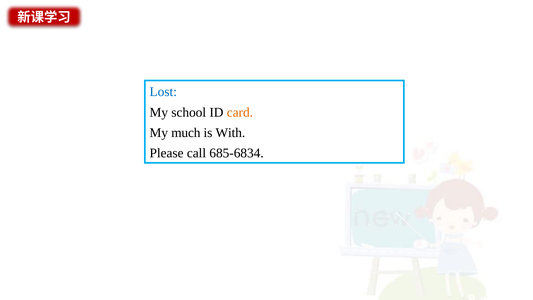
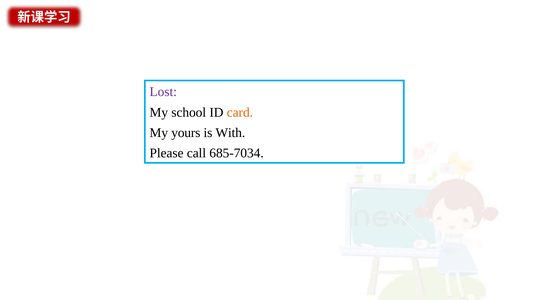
Lost colour: blue -> purple
much: much -> yours
685-6834: 685-6834 -> 685-7034
